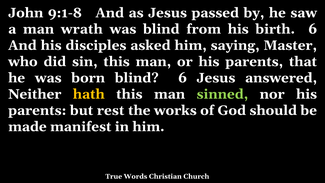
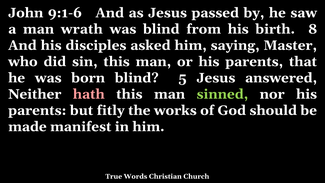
9:1-8: 9:1-8 -> 9:1-6
birth 6: 6 -> 8
blind 6: 6 -> 5
hath colour: yellow -> pink
rest: rest -> fitly
